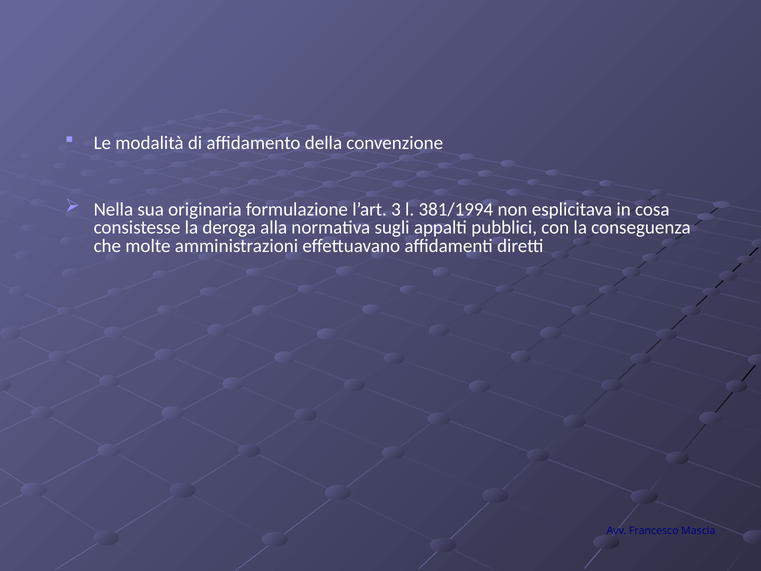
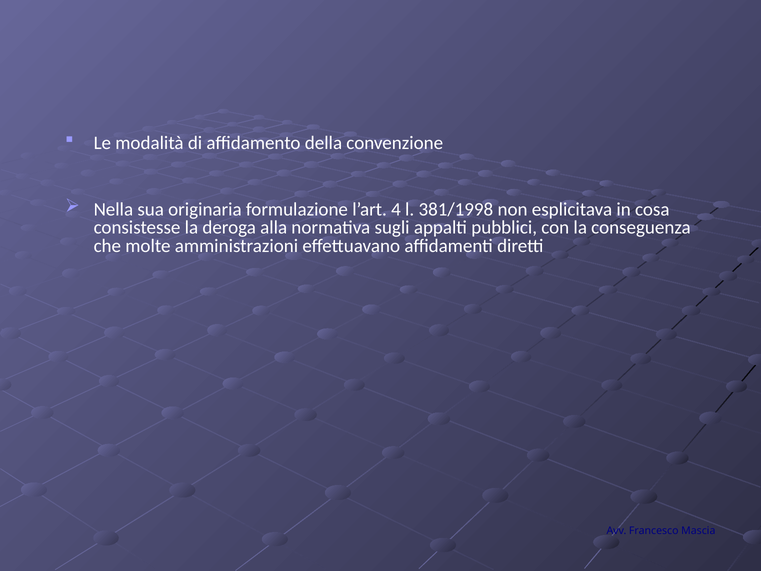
3: 3 -> 4
381/1994: 381/1994 -> 381/1998
